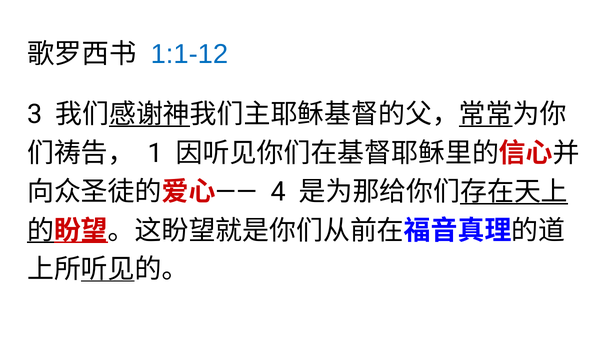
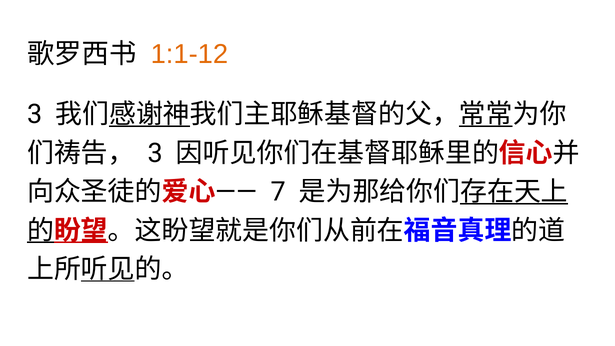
1:1-12 colour: blue -> orange
1 at (155, 153): 1 -> 3
4: 4 -> 7
